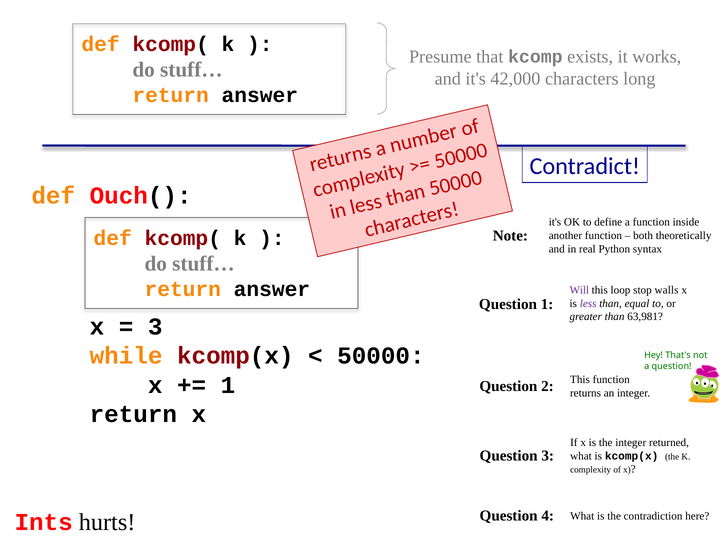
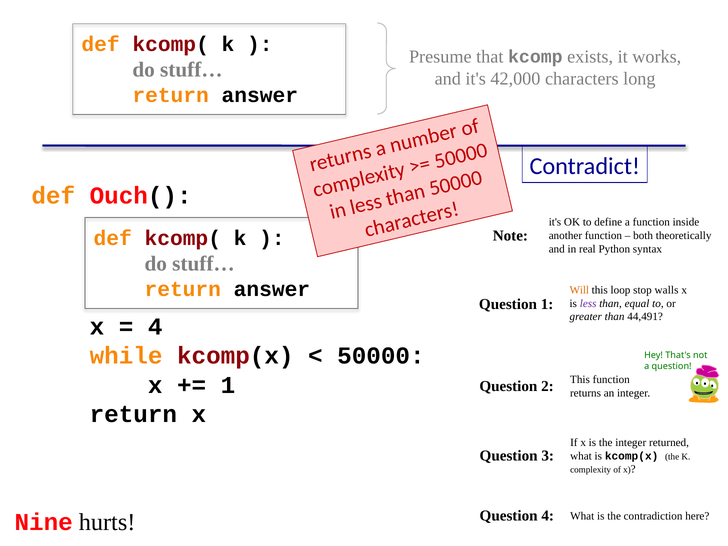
Will colour: purple -> orange
63,981: 63,981 -> 44,491
3 at (155, 327): 3 -> 4
Ints: Ints -> Nine
